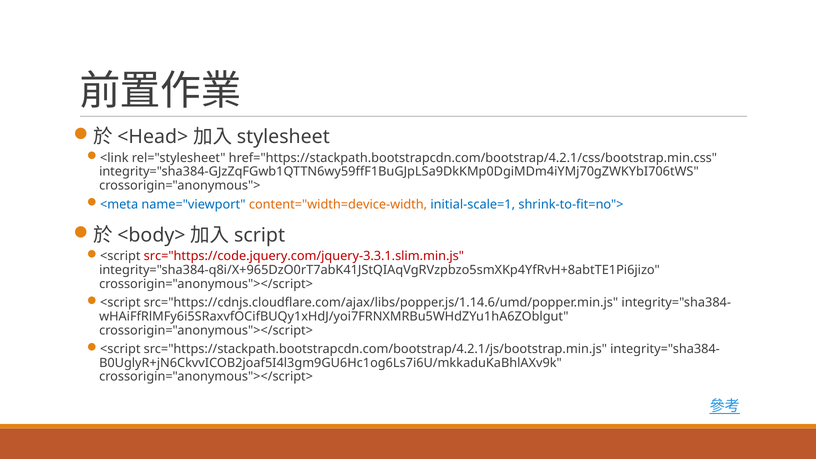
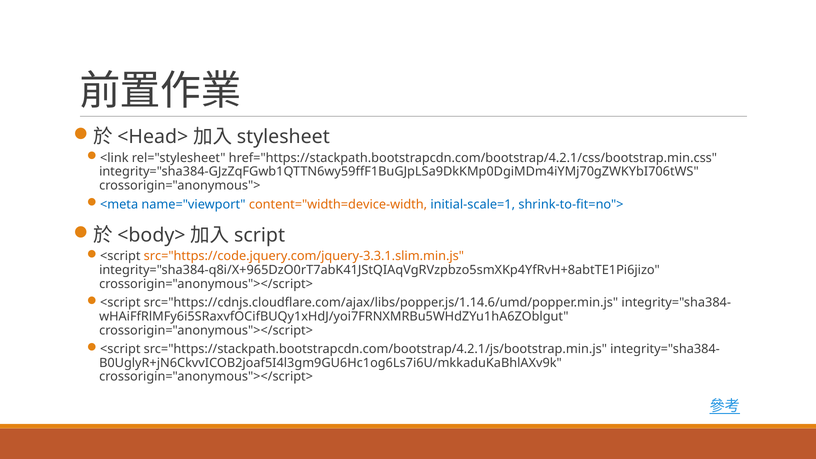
src="https://code.jquery.com/jquery-3.3.1.slim.min.js colour: red -> orange
